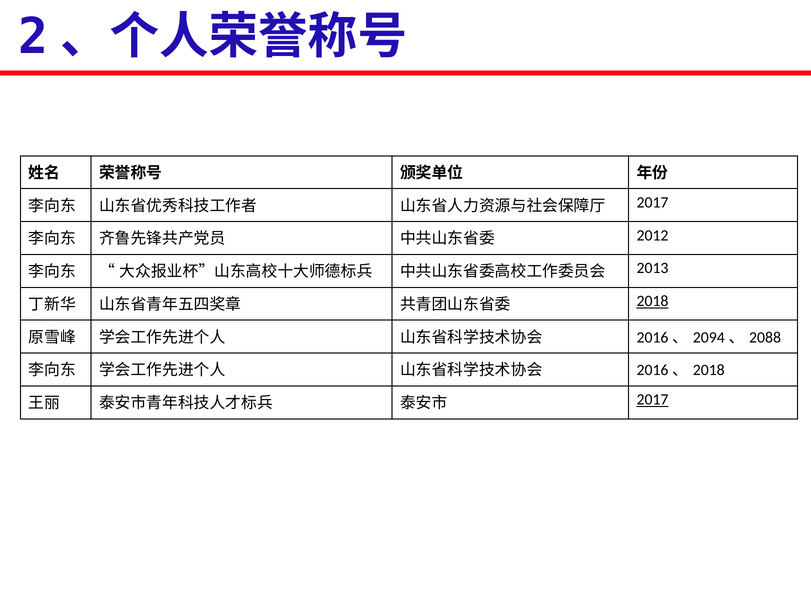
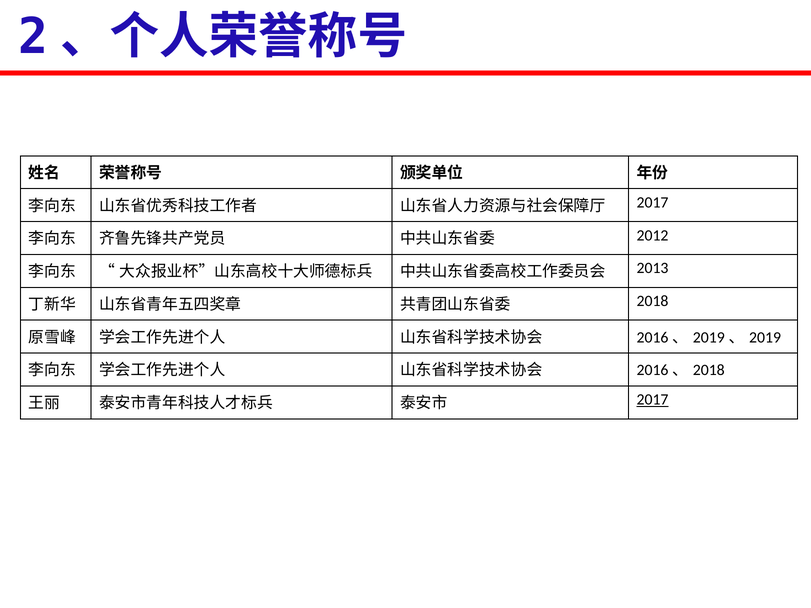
2018 at (653, 301) underline: present -> none
2094 at (709, 338): 2094 -> 2019
2088 at (765, 338): 2088 -> 2019
